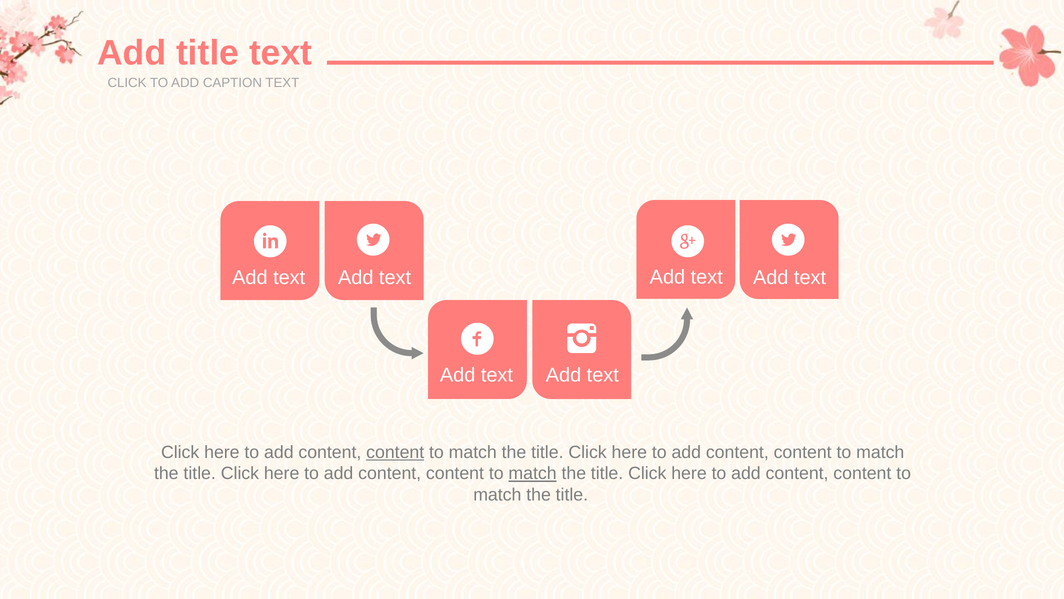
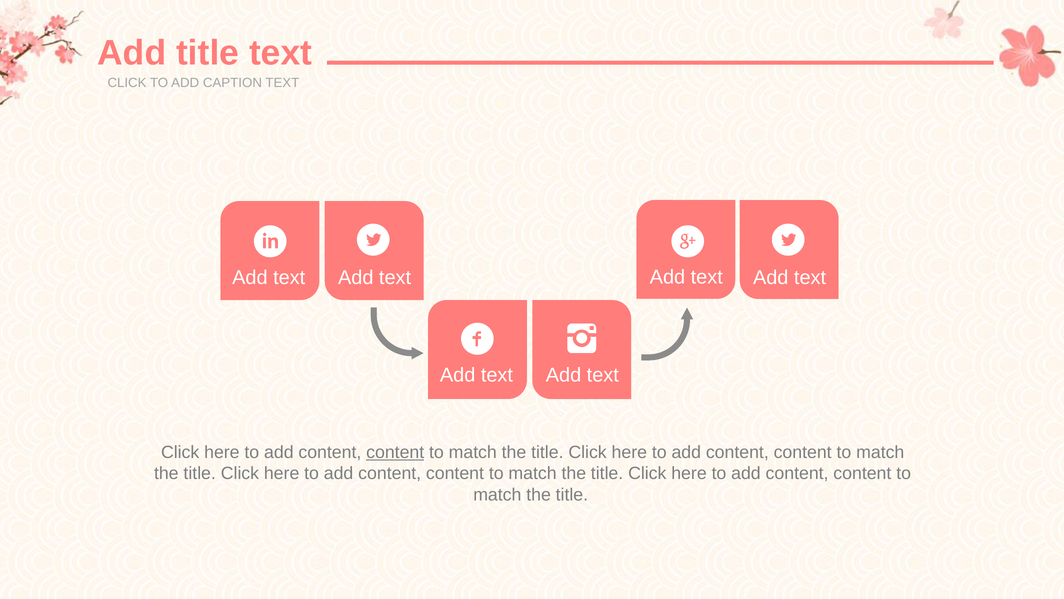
match at (533, 473) underline: present -> none
